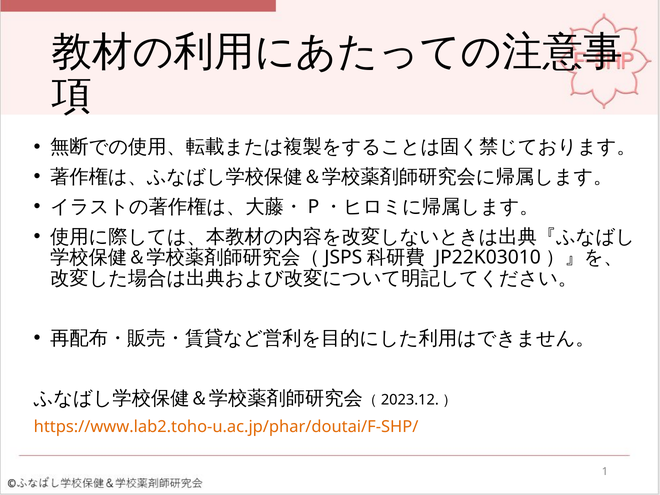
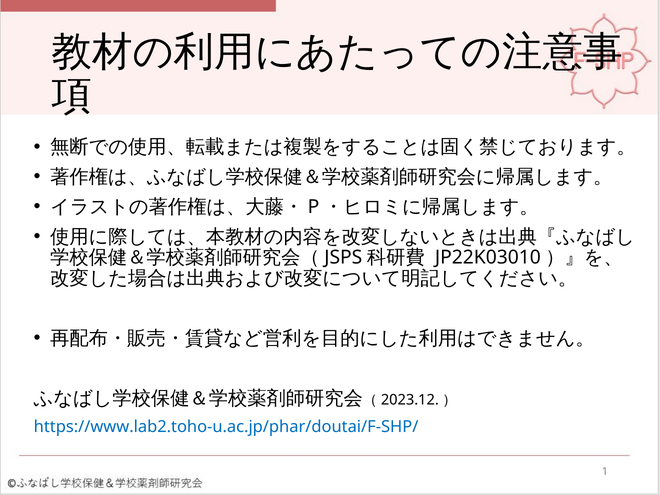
https://www.lab2.toho-u.ac.jp/phar/doutai/F-SHP/ colour: orange -> blue
